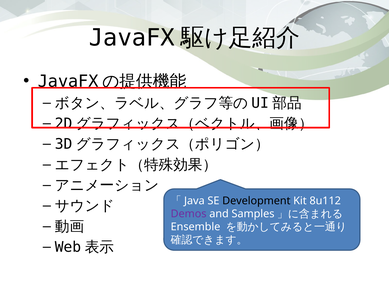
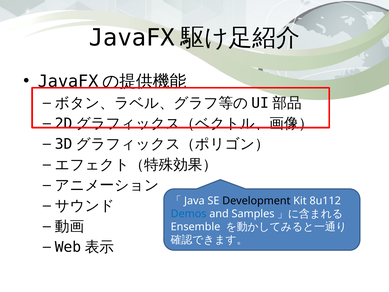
Demos colour: purple -> blue
